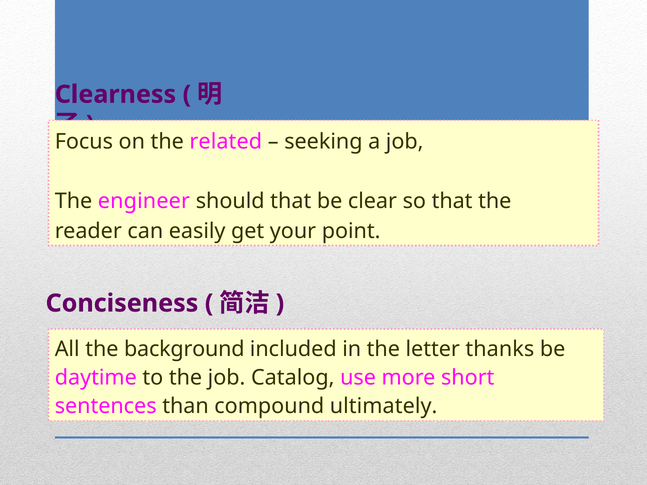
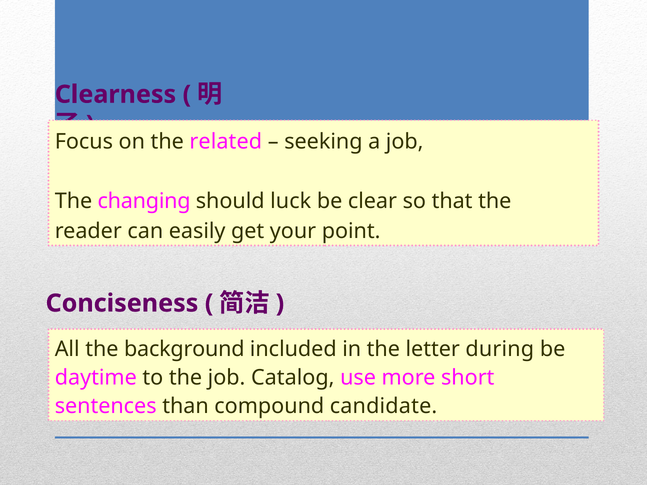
engineer: engineer -> changing
should that: that -> luck
thanks: thanks -> during
ultimately: ultimately -> candidate
